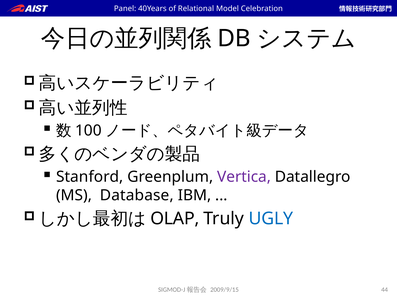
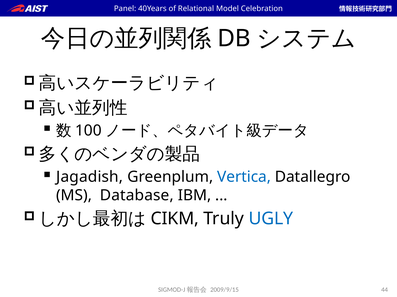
Stanford: Stanford -> Jagadish
Vertica colour: purple -> blue
OLAP: OLAP -> CIKM
